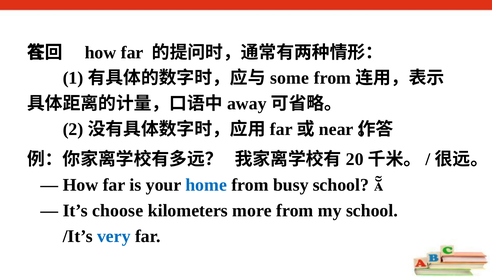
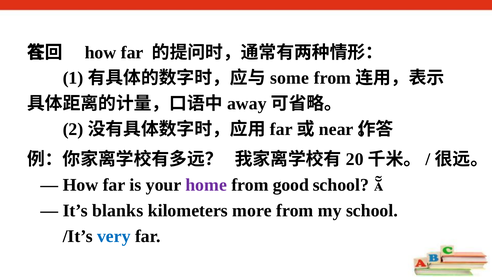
home colour: blue -> purple
busy: busy -> good
choose: choose -> blanks
